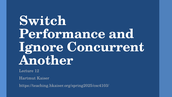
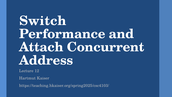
Ignore: Ignore -> Attach
Another: Another -> Address
